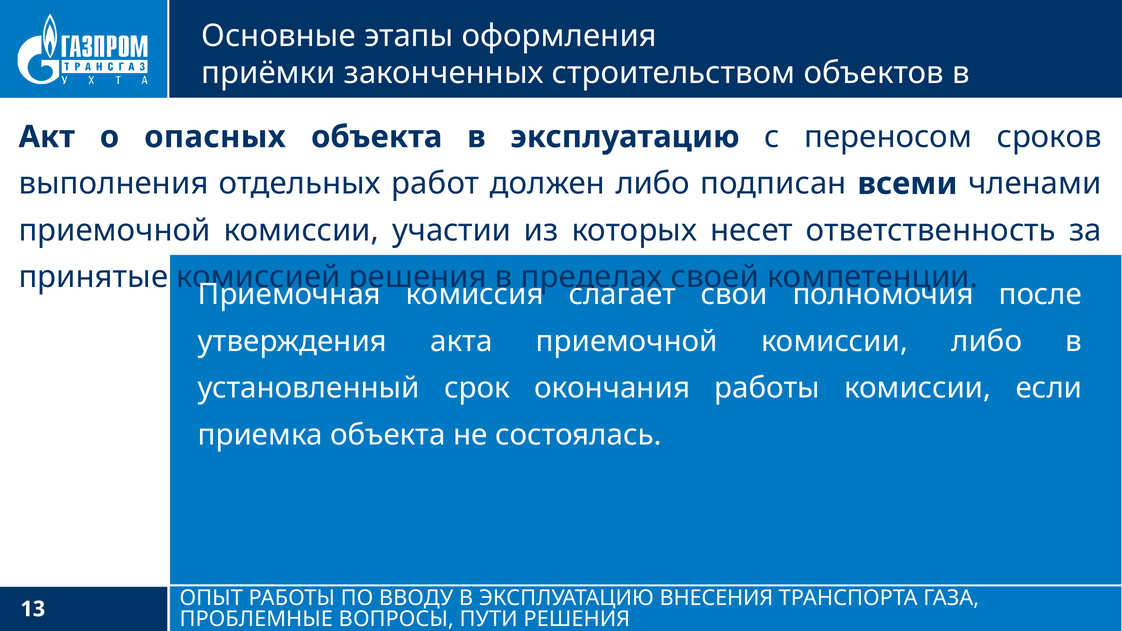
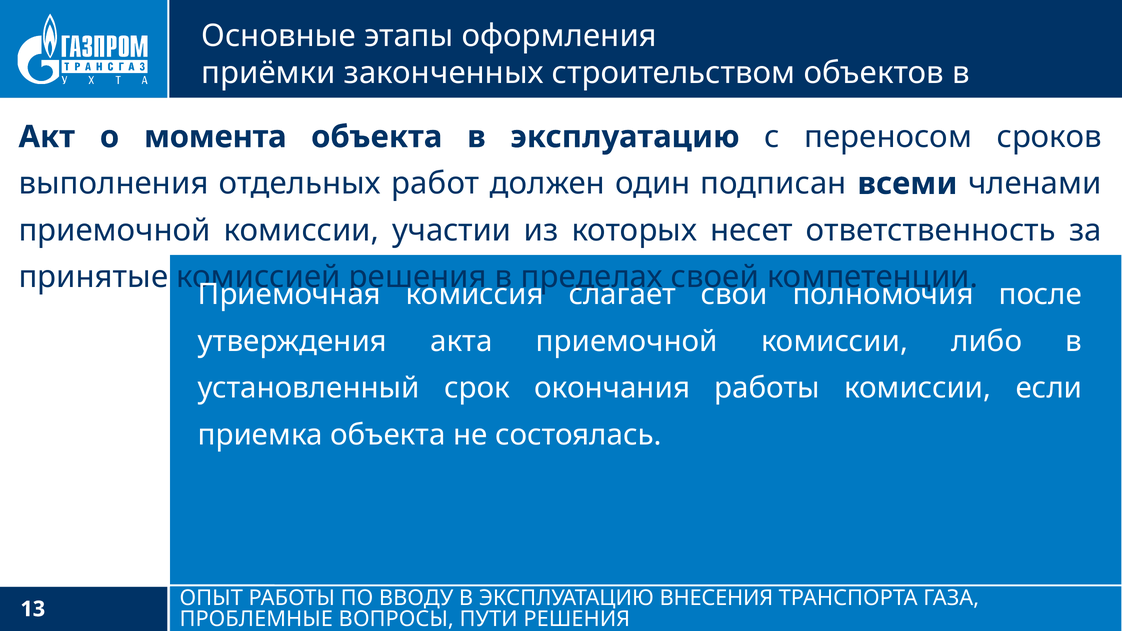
опасных: опасных -> момента
должен либо: либо -> один
